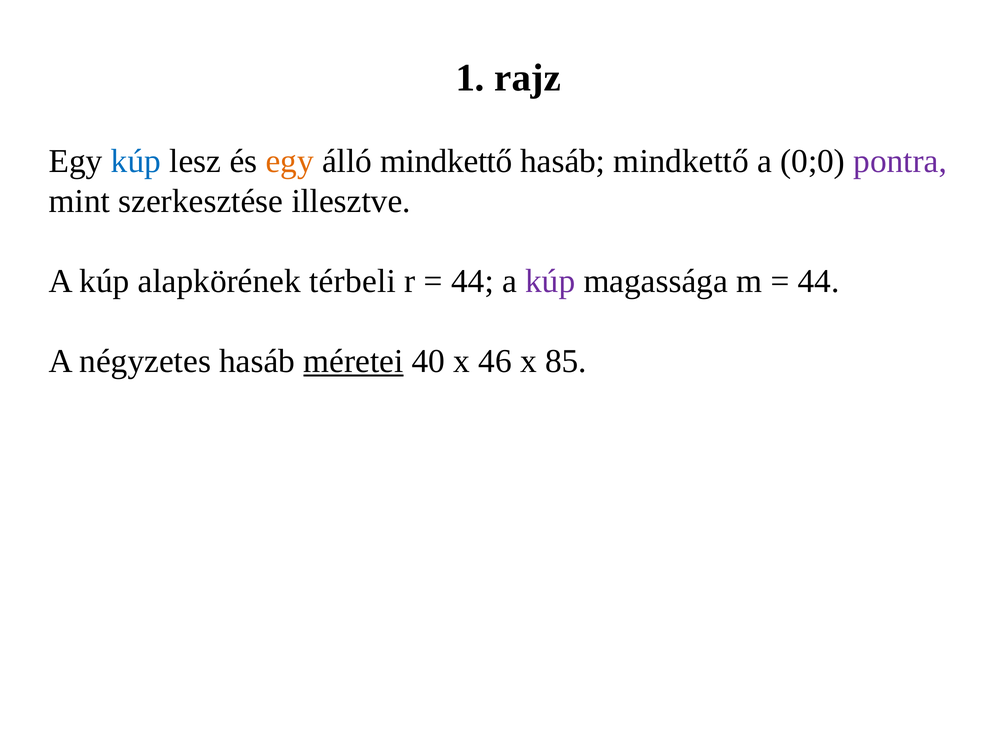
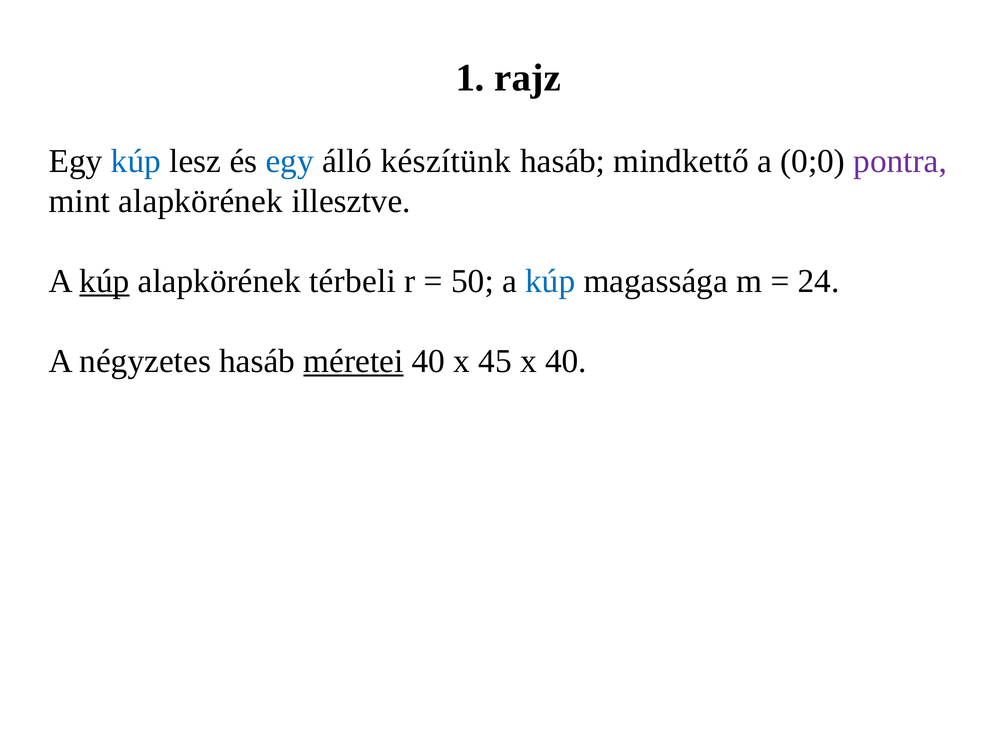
egy at (290, 161) colour: orange -> blue
álló mindkettő: mindkettő -> készítünk
mint szerkesztése: szerkesztése -> alapkörének
kúp at (105, 281) underline: none -> present
44 at (472, 281): 44 -> 50
kúp at (550, 281) colour: purple -> blue
44 at (819, 281): 44 -> 24
46: 46 -> 45
x 85: 85 -> 40
